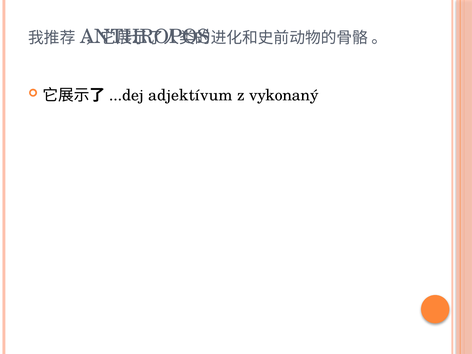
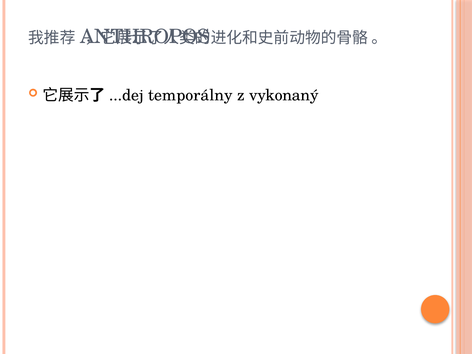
adjektívum: adjektívum -> temporálny
